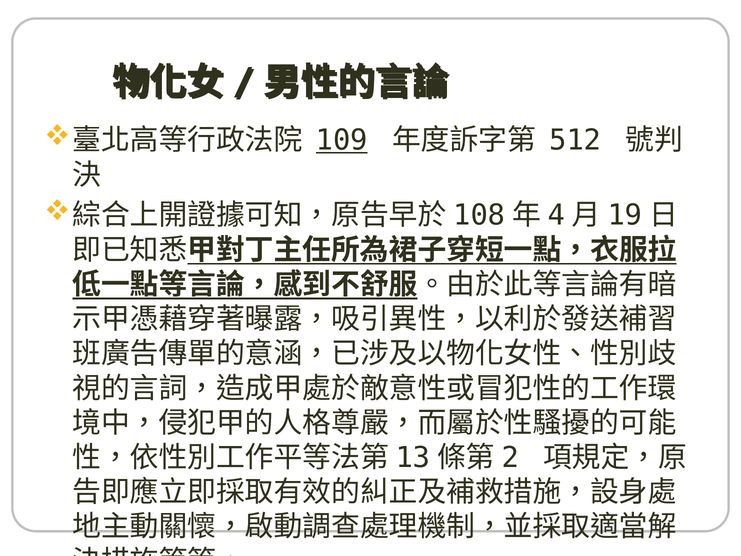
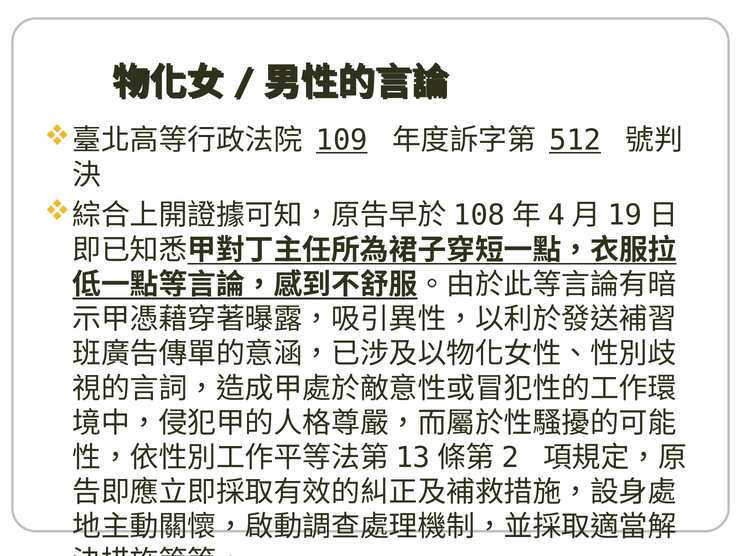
512 underline: none -> present
